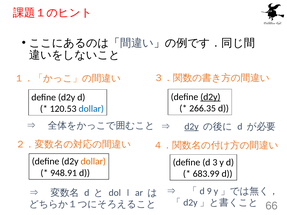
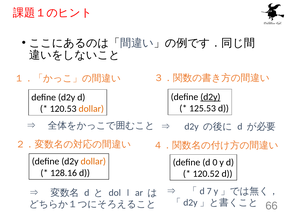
266.35: 266.35 -> 125.53
dollar at (91, 109) colour: blue -> orange
d2y at (192, 127) underline: present -> none
3: 3 -> 0
948.91: 948.91 -> 128.16
683.99: 683.99 -> 120.52
9: 9 -> 7
